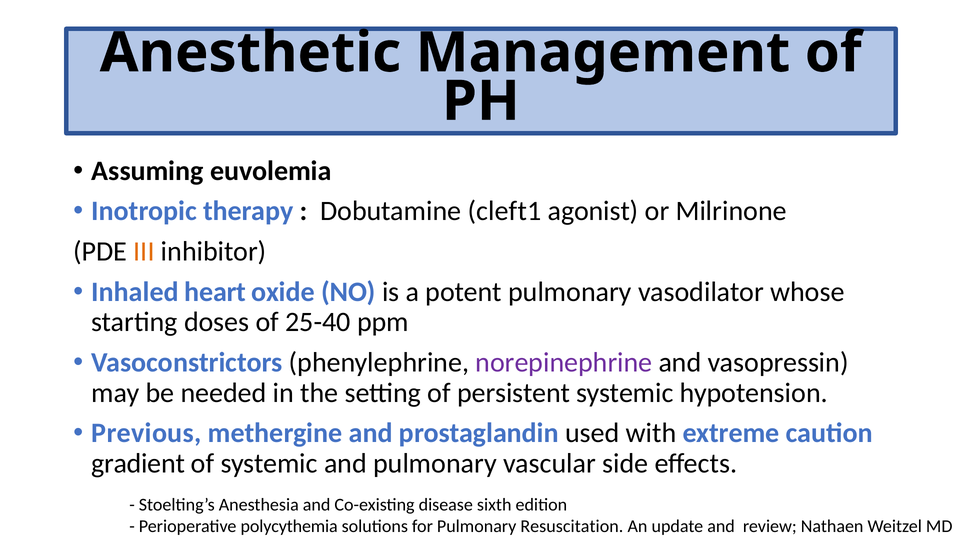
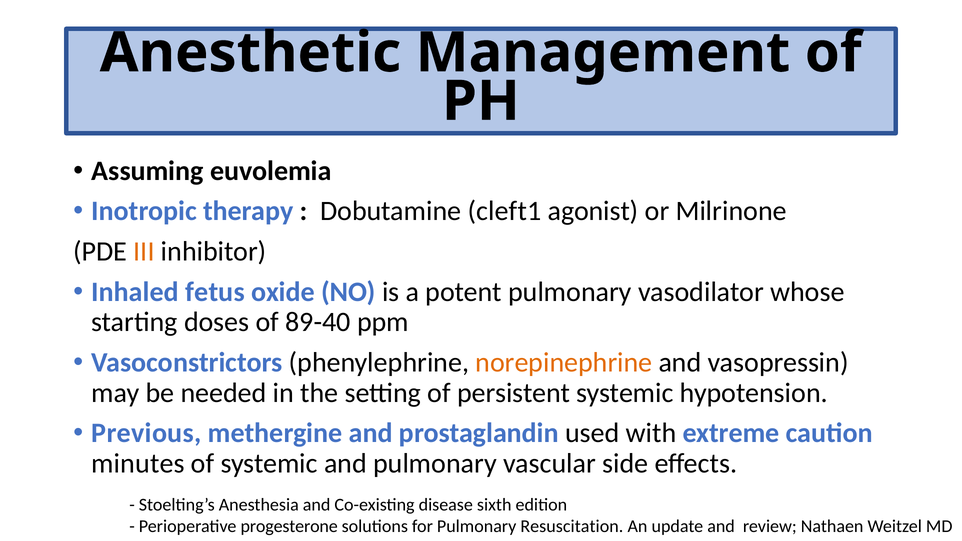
heart: heart -> fetus
25-40: 25-40 -> 89-40
norepinephrine colour: purple -> orange
gradient: gradient -> minutes
polycythemia: polycythemia -> progesterone
